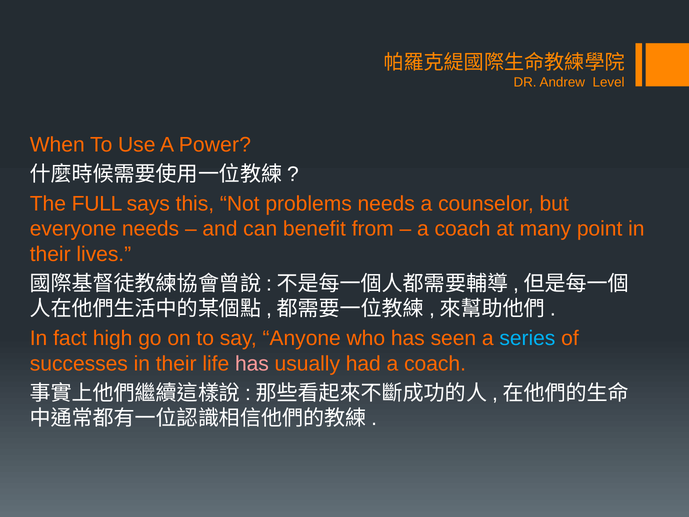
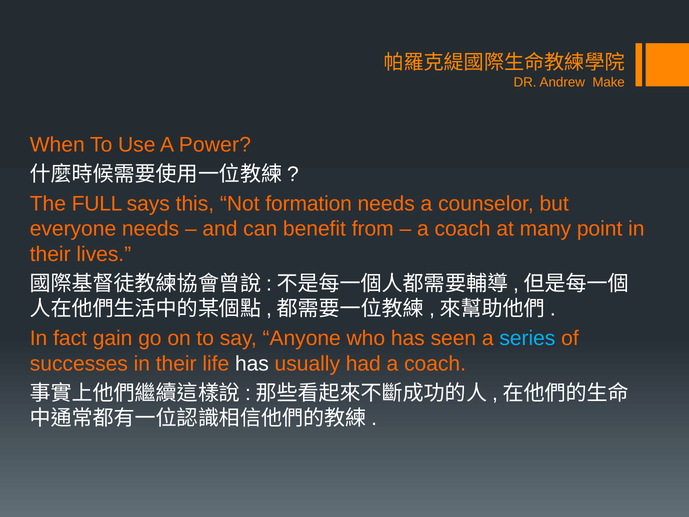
Level: Level -> Make
problems: problems -> formation
high: high -> gain
has at (252, 363) colour: pink -> white
